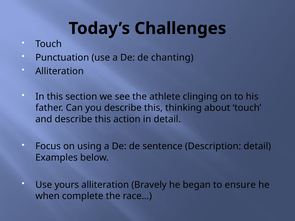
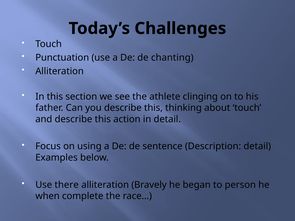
yours: yours -> there
ensure: ensure -> person
